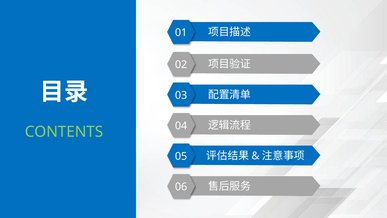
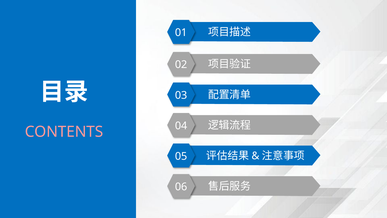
CONTENTS colour: light green -> pink
